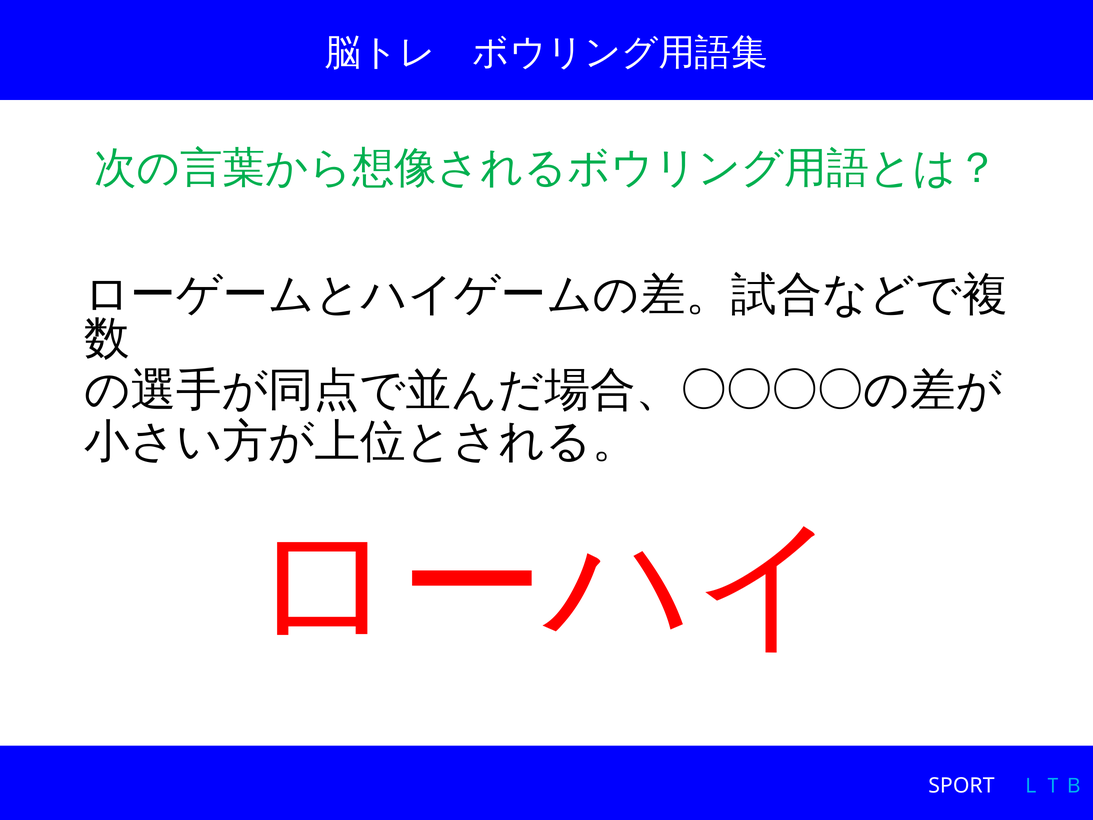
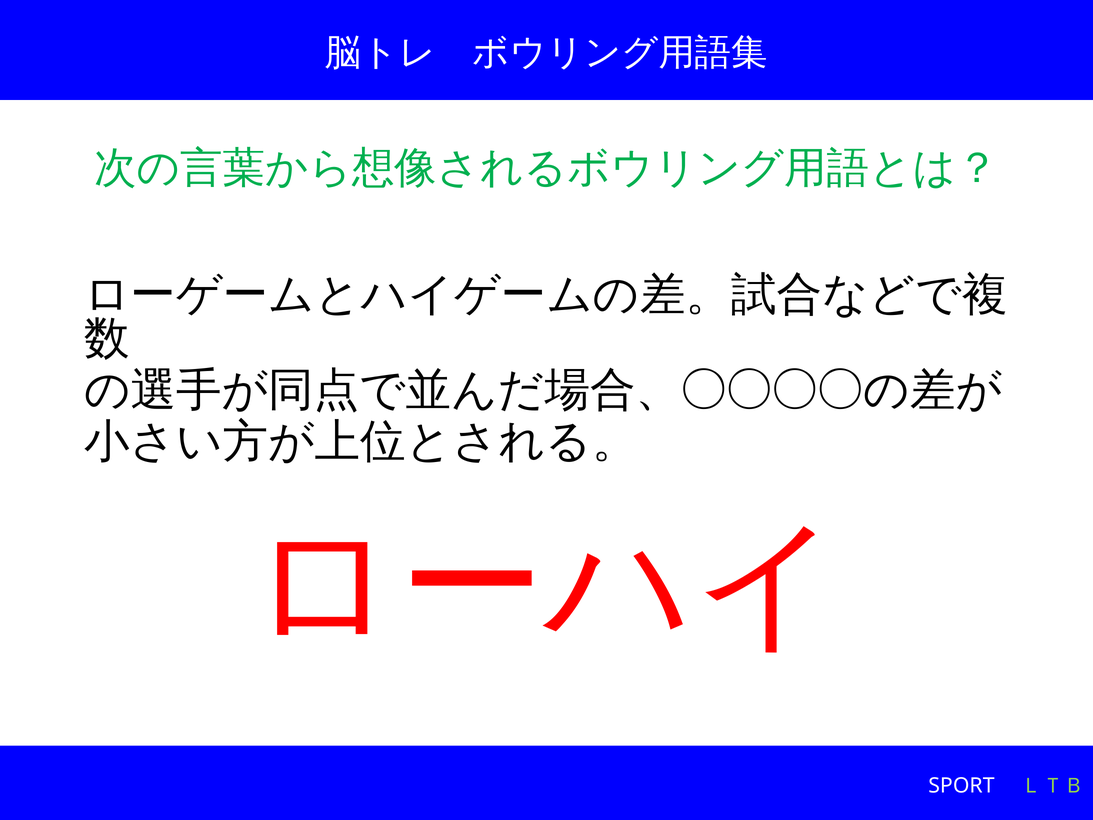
ＬＴＢ colour: light blue -> light green
